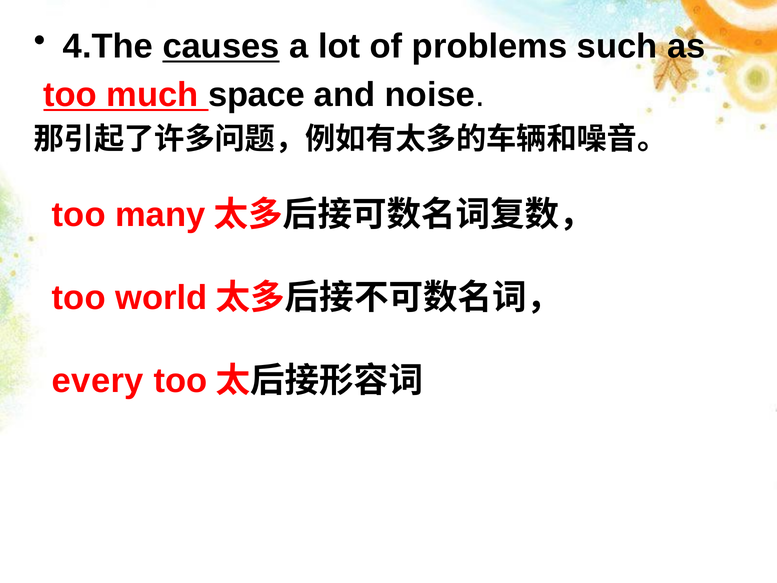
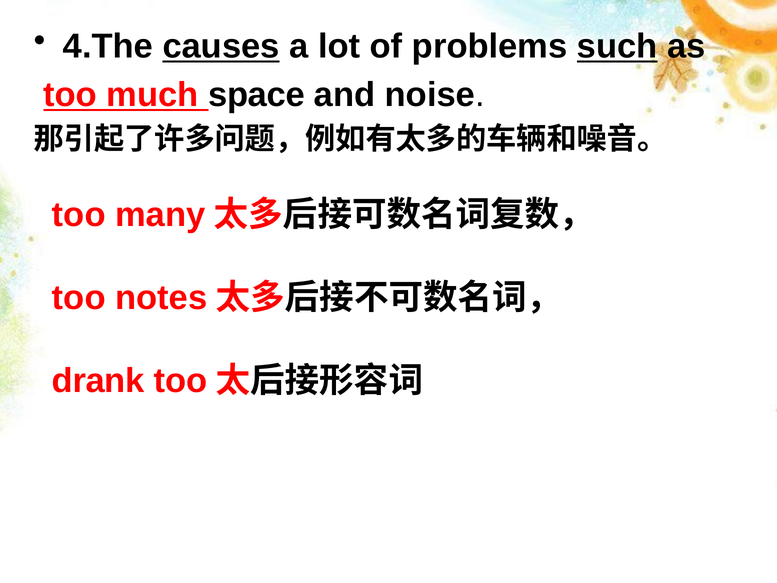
such underline: none -> present
world: world -> notes
every: every -> drank
